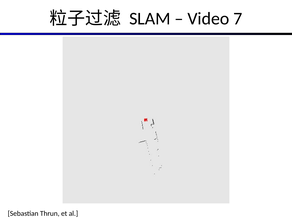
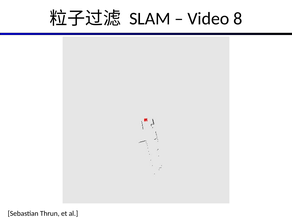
7: 7 -> 8
